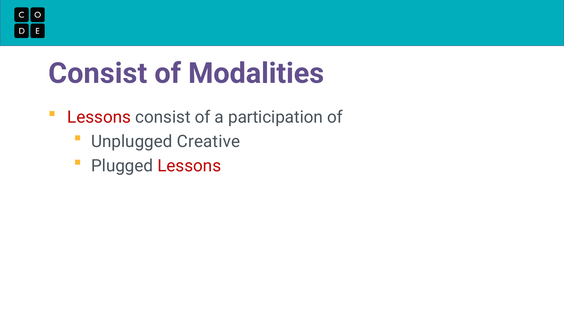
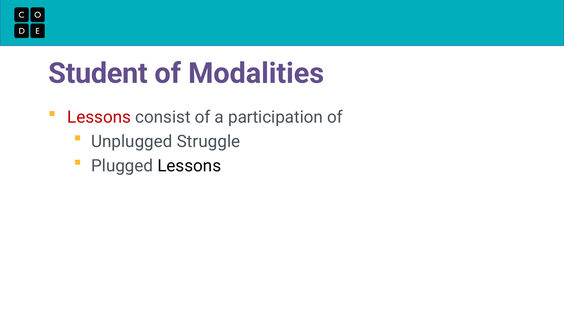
Consist at (98, 73): Consist -> Student
Creative: Creative -> Struggle
Lessons at (189, 166) colour: red -> black
